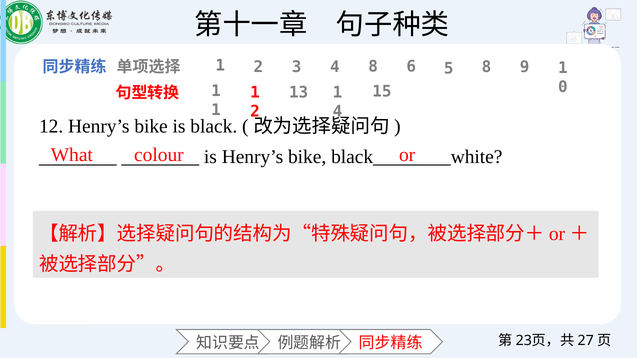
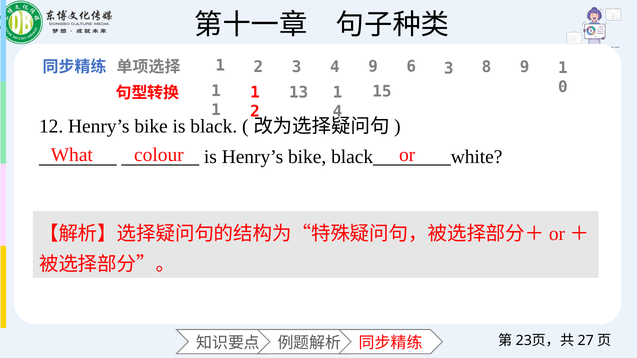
4 8: 8 -> 9
6 5: 5 -> 3
